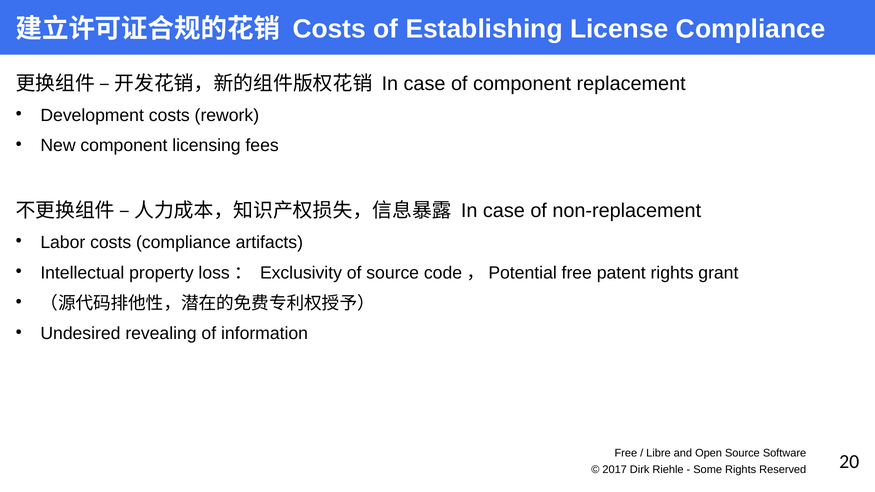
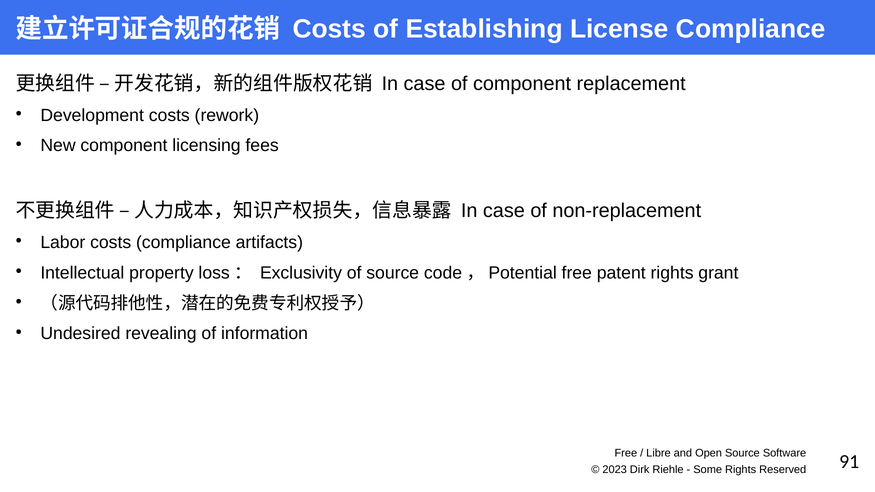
2017: 2017 -> 2023
20: 20 -> 91
